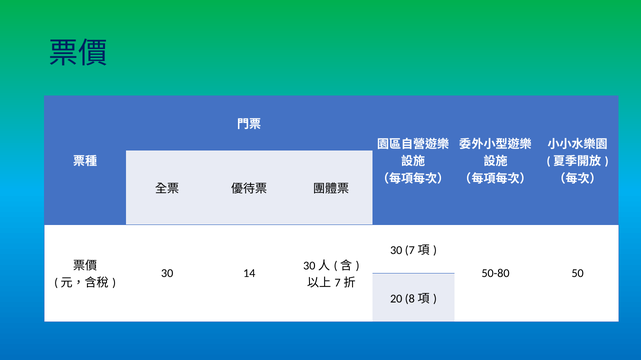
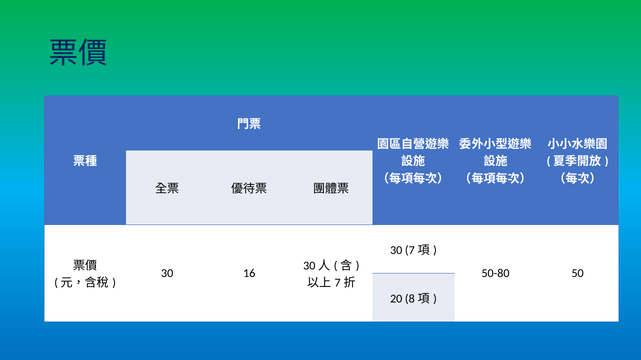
14: 14 -> 16
